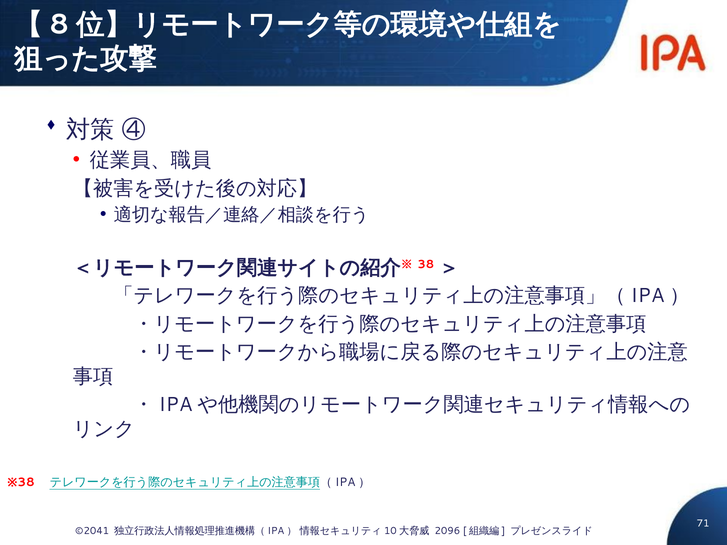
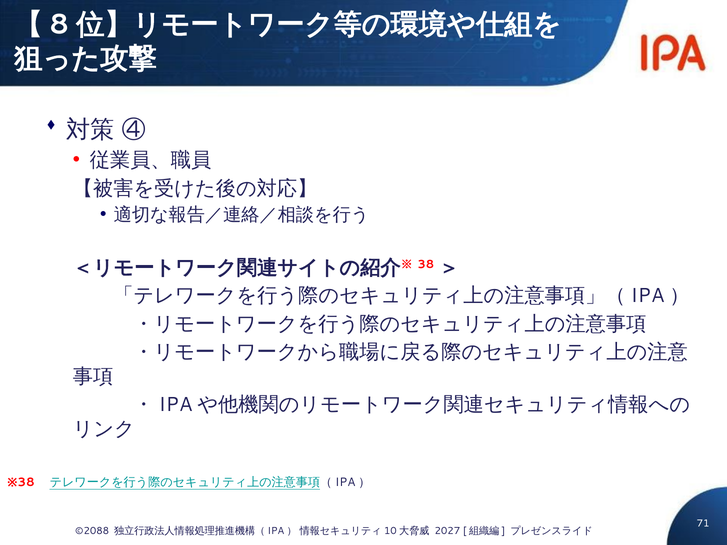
©2041: ©2041 -> ©2088
2096: 2096 -> 2027
